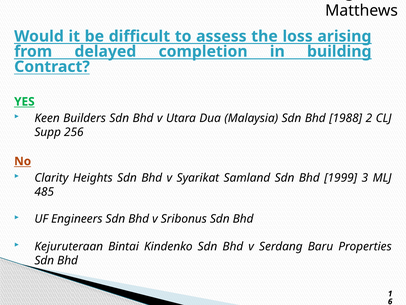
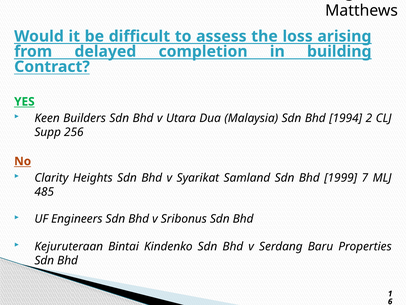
1988: 1988 -> 1994
3: 3 -> 7
